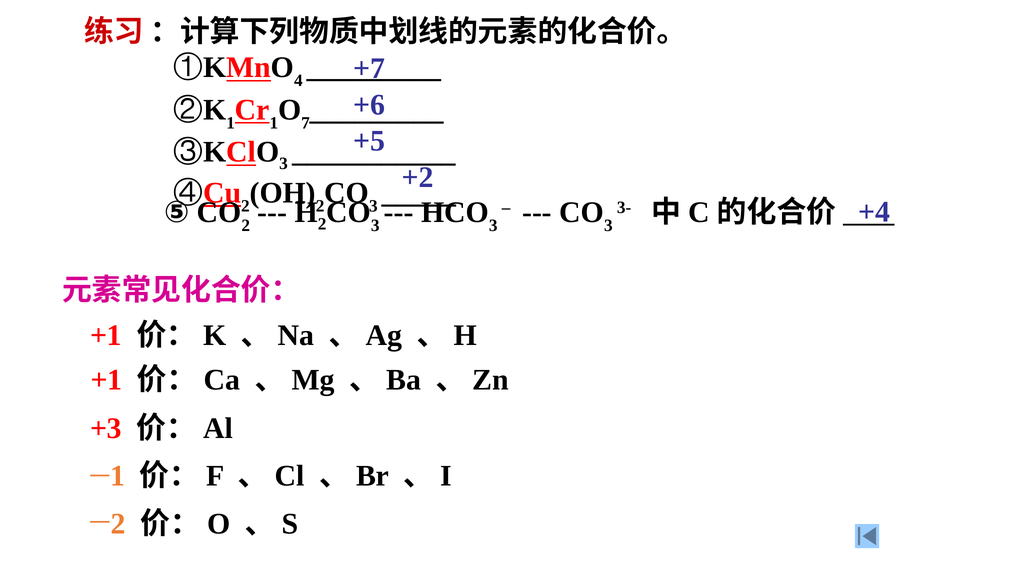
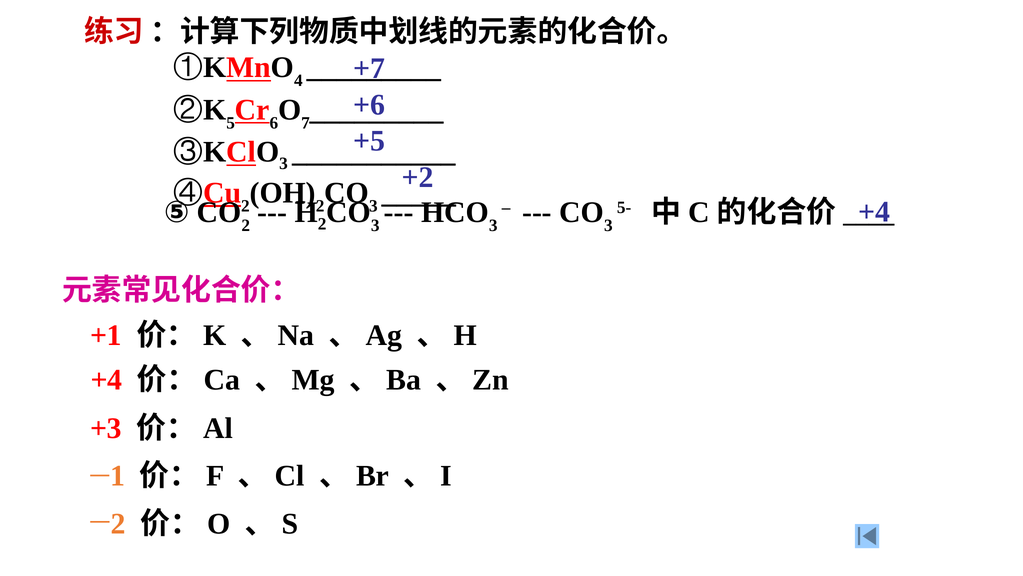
1 at (231, 123): 1 -> 5
1 at (274, 123): 1 -> 6
3-: 3- -> 5-
+1 at (106, 380): +1 -> +4
